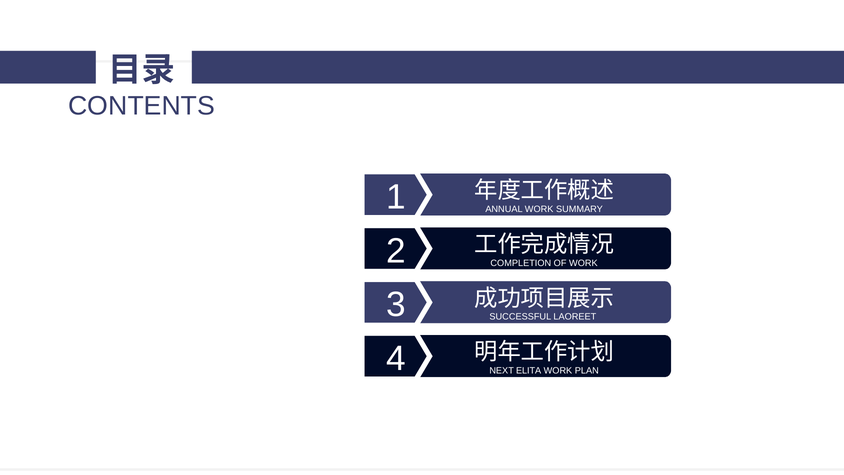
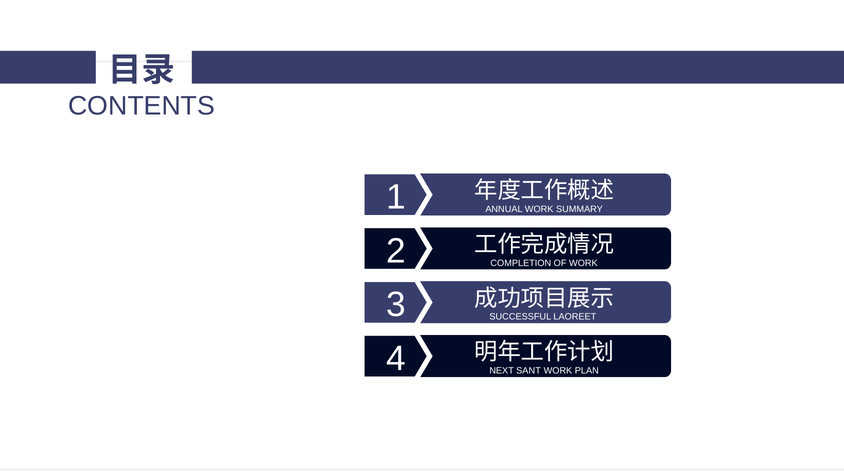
ELITA: ELITA -> SANT
